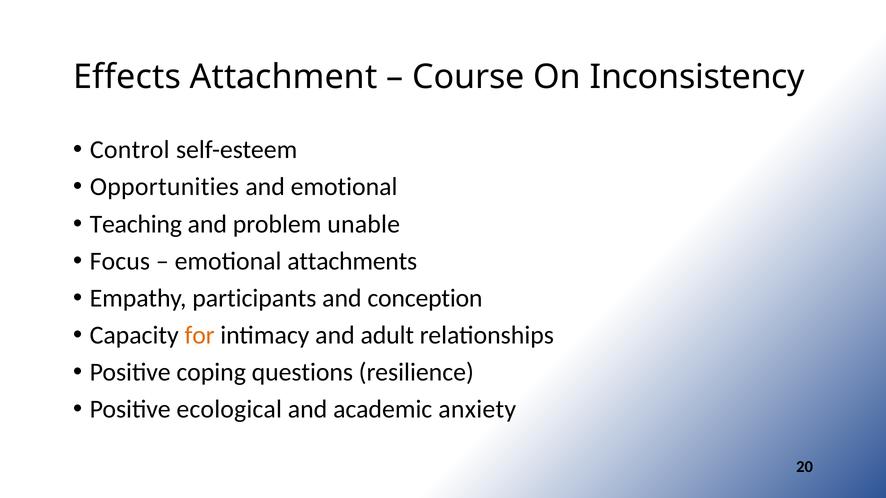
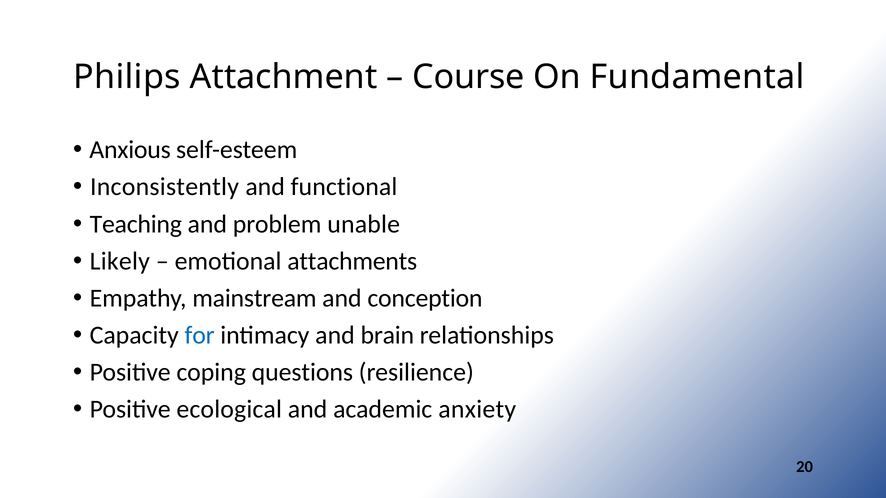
Effects: Effects -> Philips
Inconsistency: Inconsistency -> Fundamental
Control: Control -> Anxious
Opportunities: Opportunities -> Inconsistently
and emotional: emotional -> functional
Focus: Focus -> Likely
participants: participants -> mainstream
for colour: orange -> blue
adult: adult -> brain
